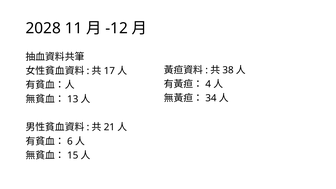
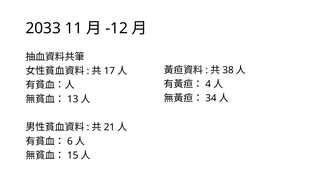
2028: 2028 -> 2033
